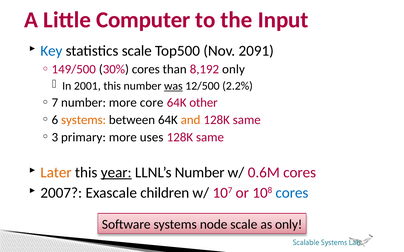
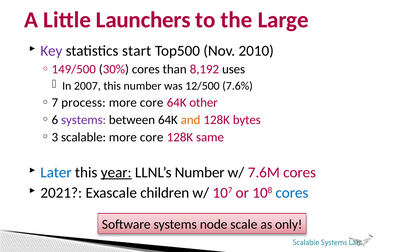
Computer: Computer -> Launchers
Input: Input -> Large
Key colour: blue -> purple
statistics scale: scale -> start
2091: 2091 -> 2010
8,192 only: only -> uses
2001: 2001 -> 2007
was underline: present -> none
2.2%: 2.2% -> 7.6%
number at (84, 103): number -> process
systems at (84, 120) colour: orange -> purple
same at (247, 120): same -> bytes
primary: primary -> scalable
uses at (152, 137): uses -> core
Later colour: orange -> blue
0.6M: 0.6M -> 7.6M
2007: 2007 -> 2021
